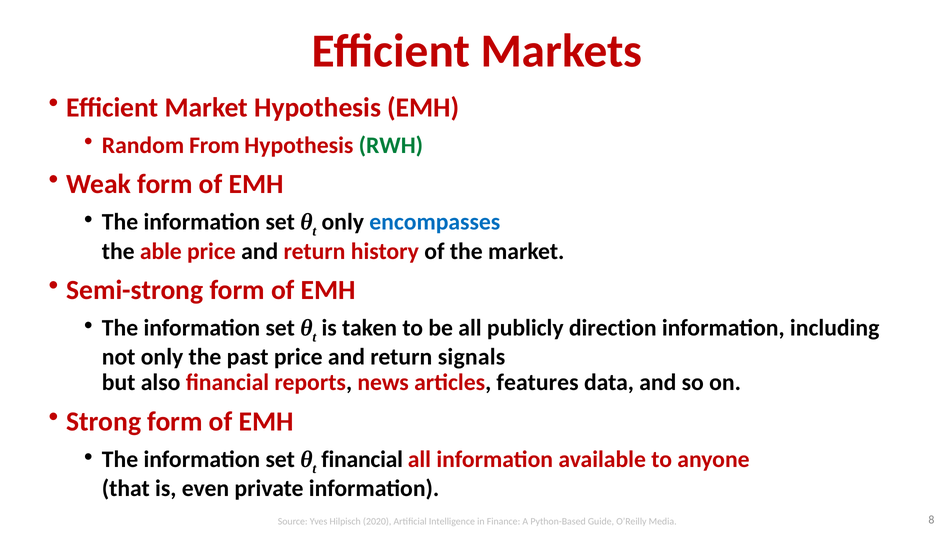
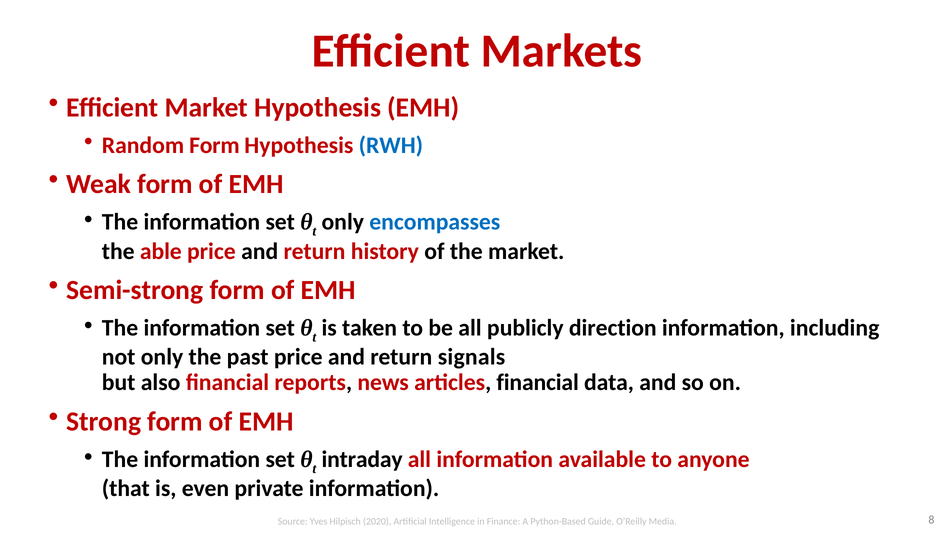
Random From: From -> Form
RWH colour: green -> blue
articles features: features -> financial
financial at (362, 459): financial -> intraday
